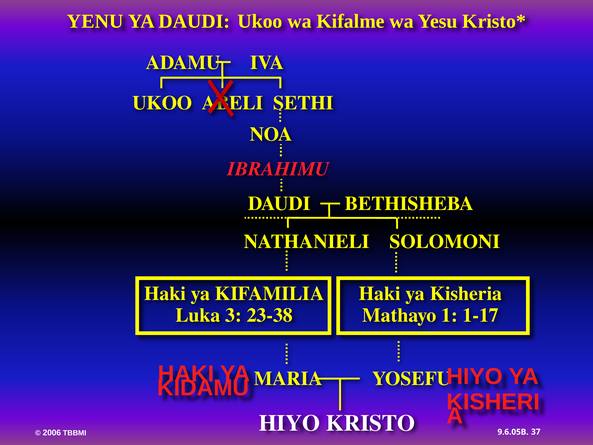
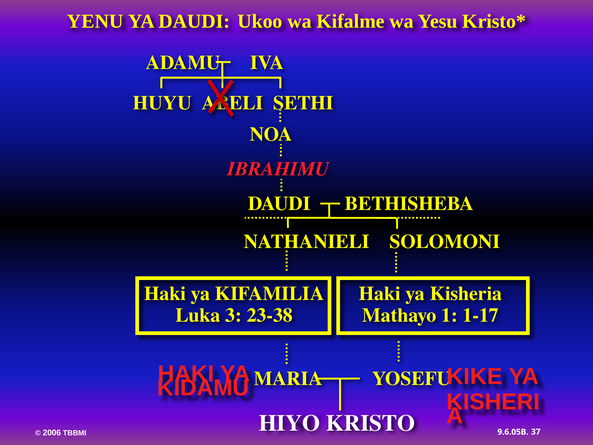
UKOO at (162, 103): UKOO -> HUYU
HIYO at (475, 376): HIYO -> KIKE
